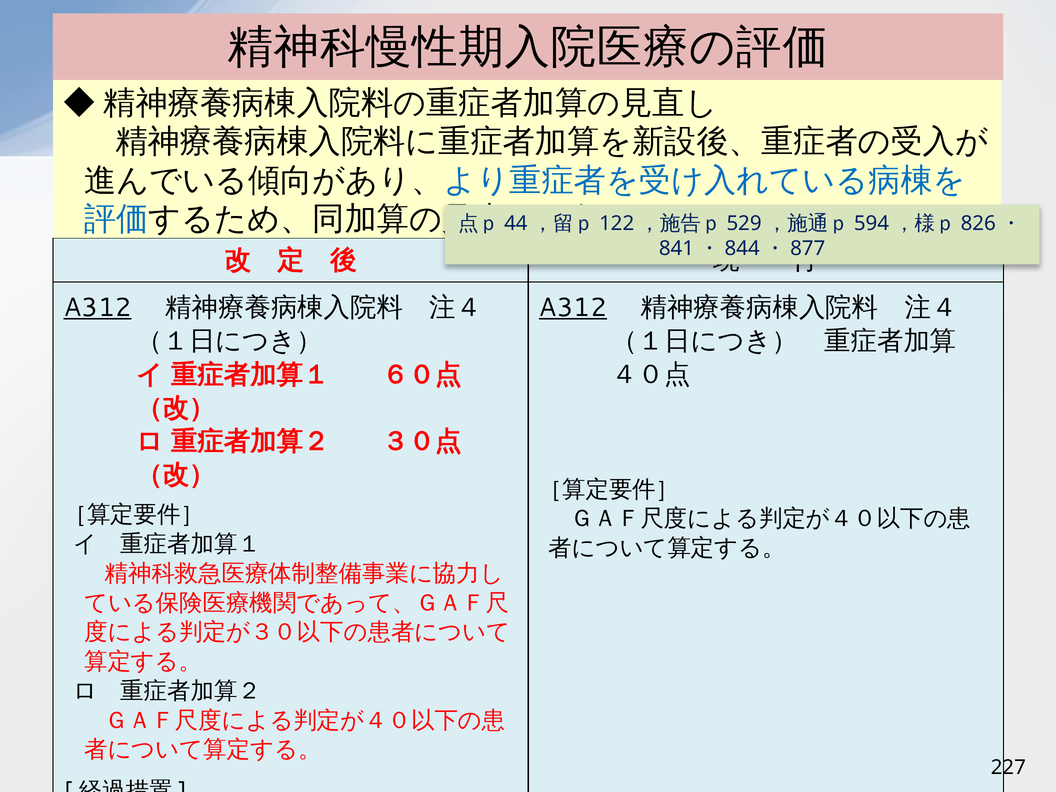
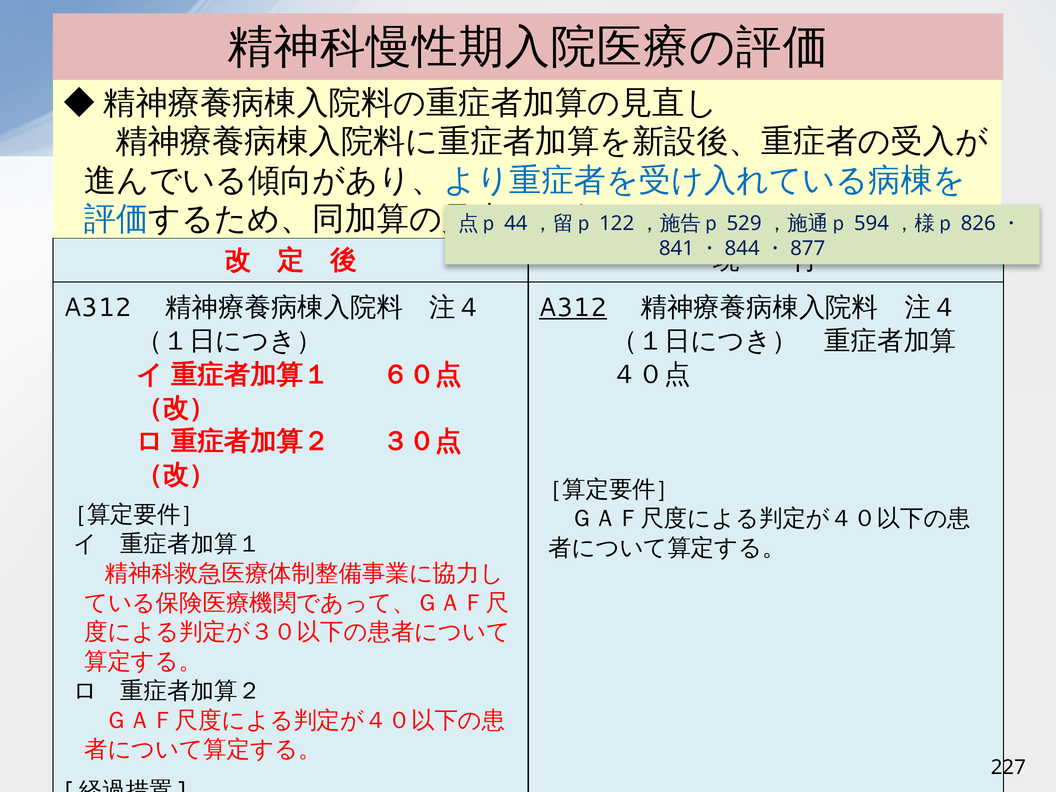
A312 at (98, 307) underline: present -> none
